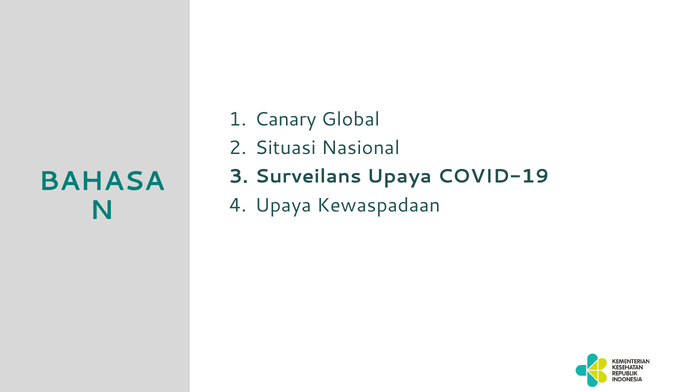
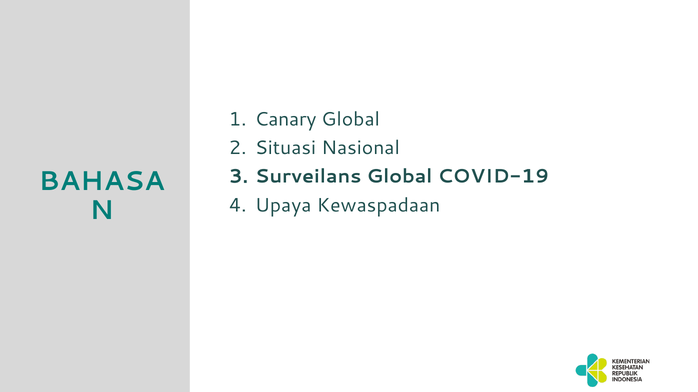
Surveilans Upaya: Upaya -> Global
